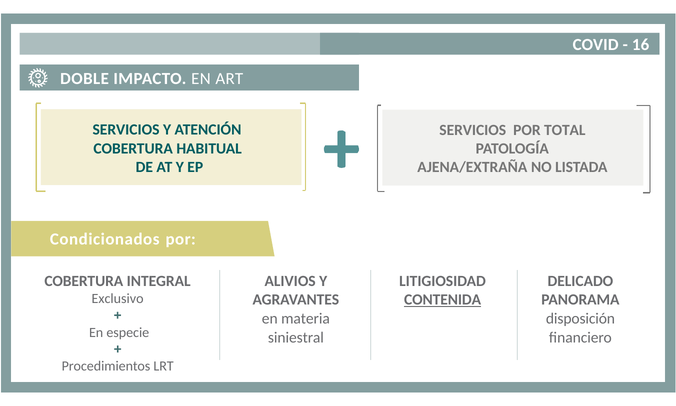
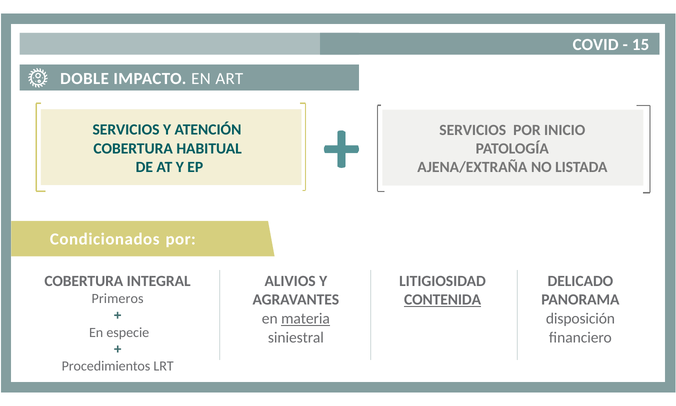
16: 16 -> 15
TOTAL: TOTAL -> INICIO
Exclusivo: Exclusivo -> Primeros
materia underline: none -> present
